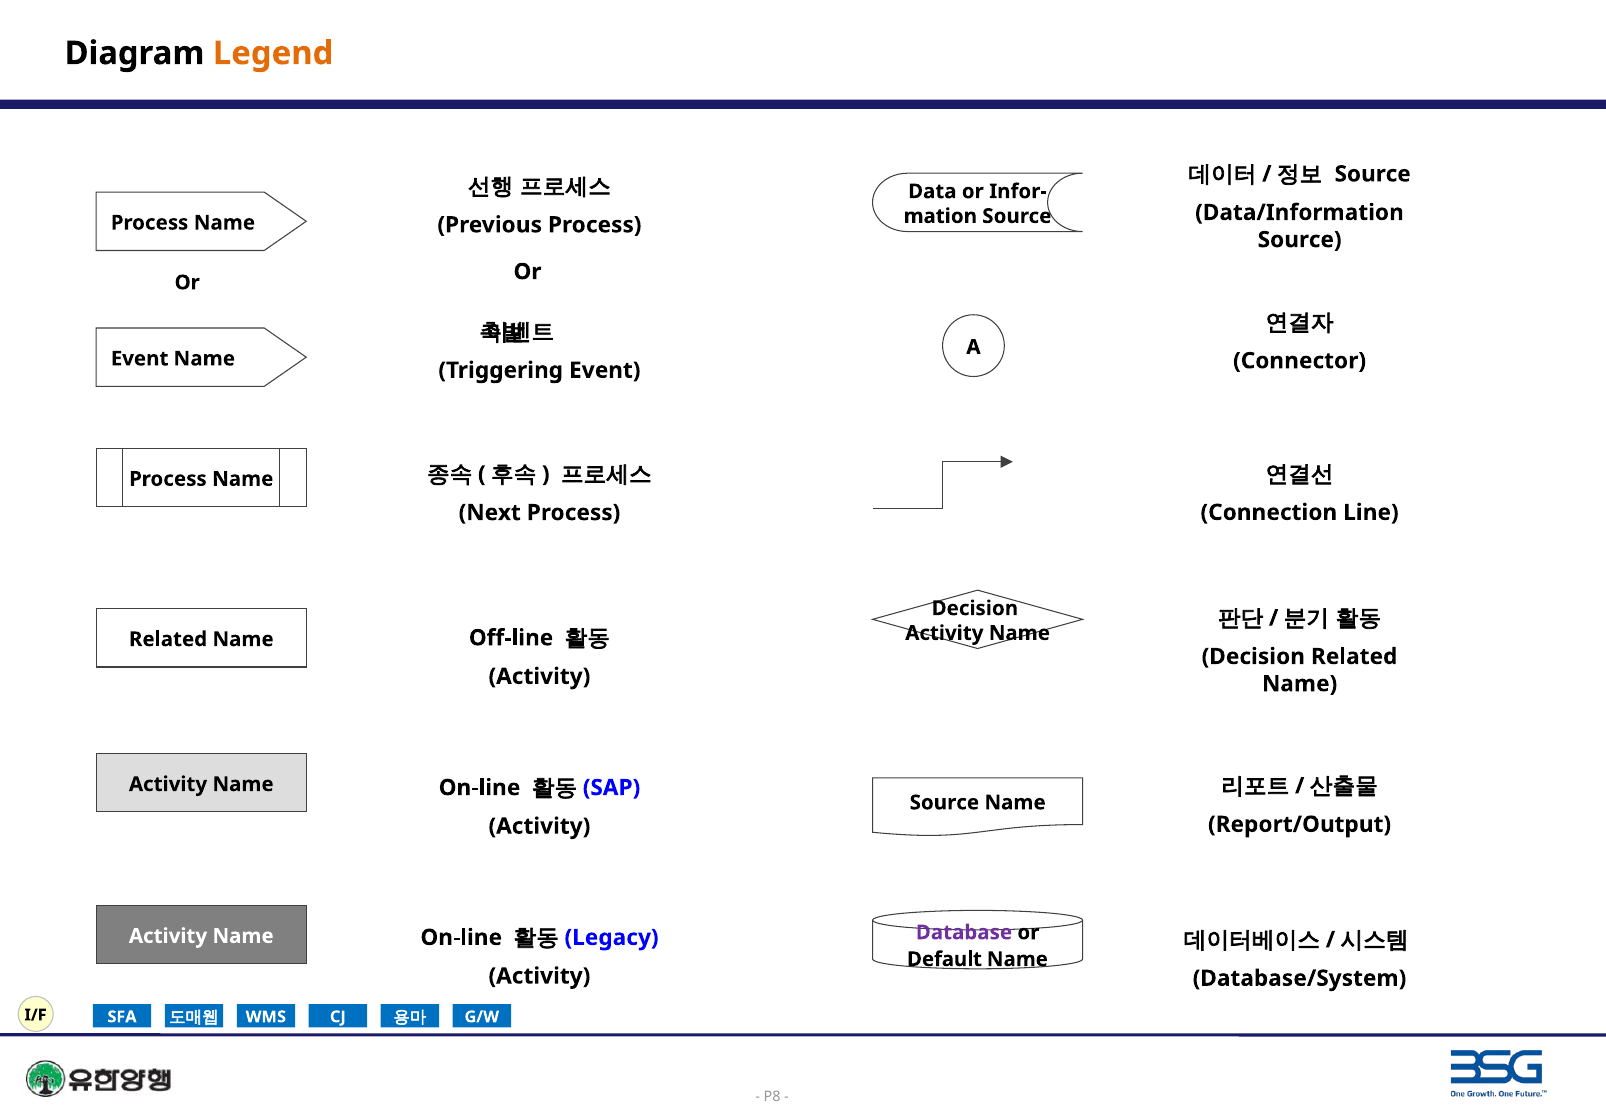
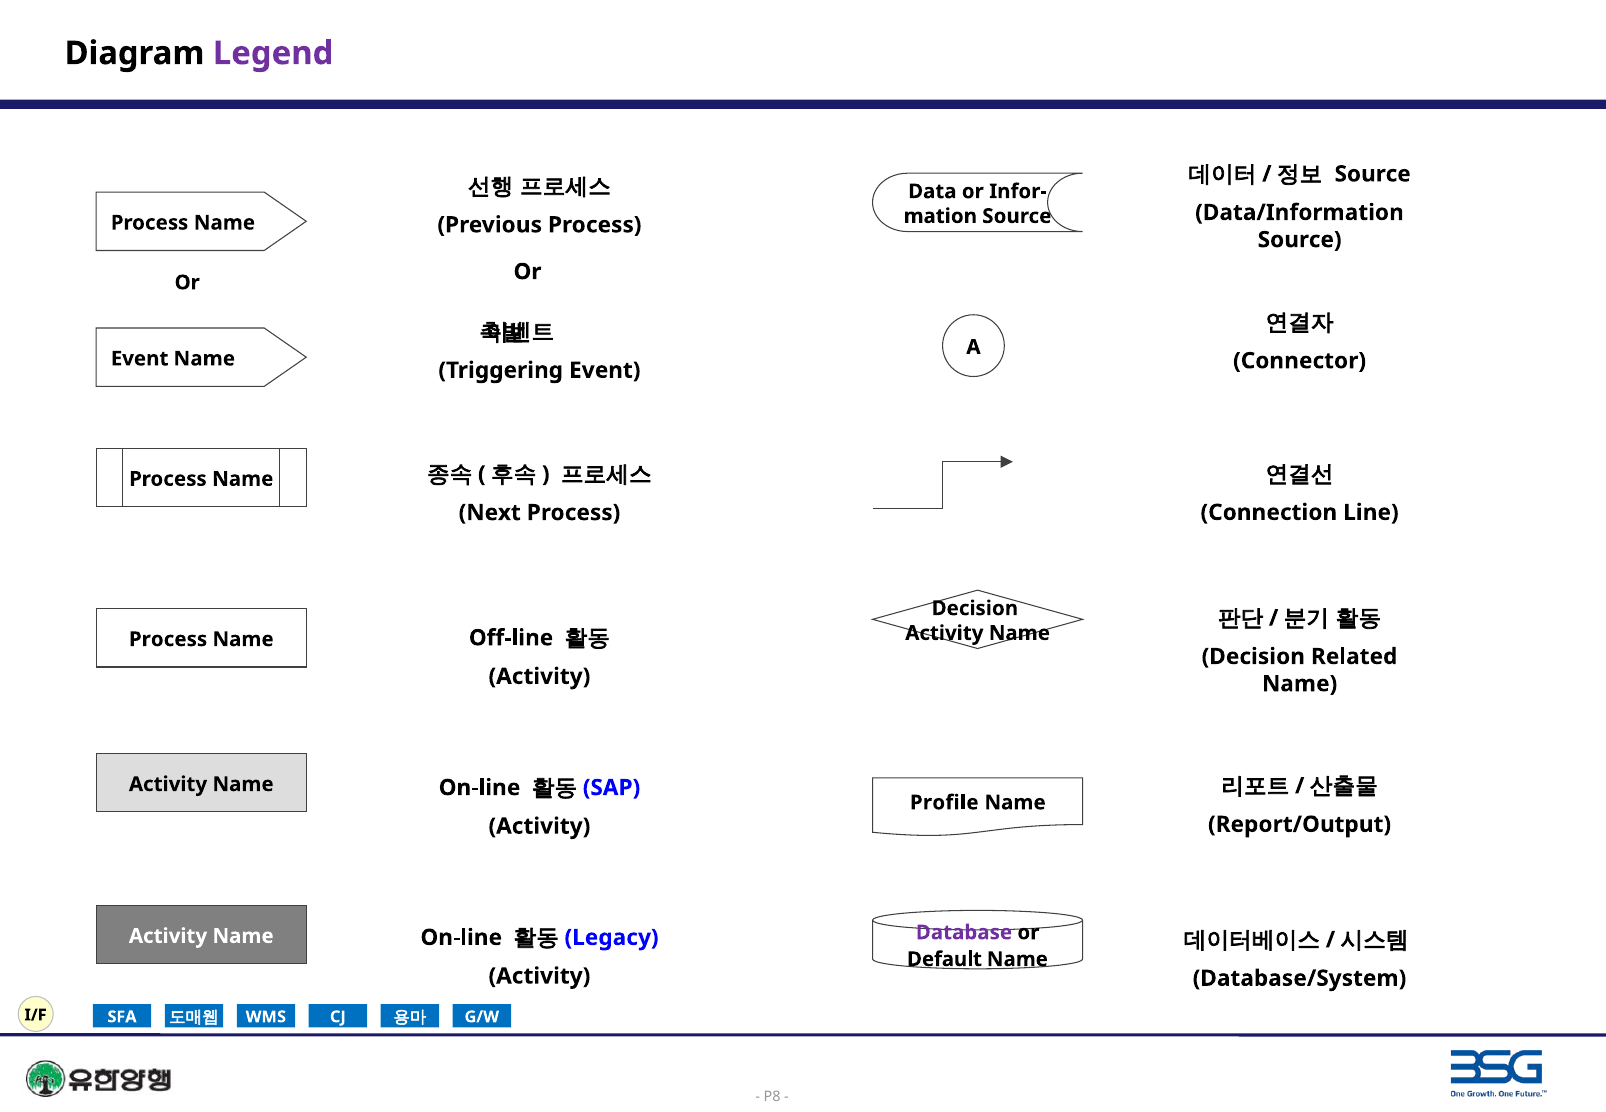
Legend colour: orange -> purple
Related at (168, 639): Related -> Process
Source at (944, 803): Source -> Profile
